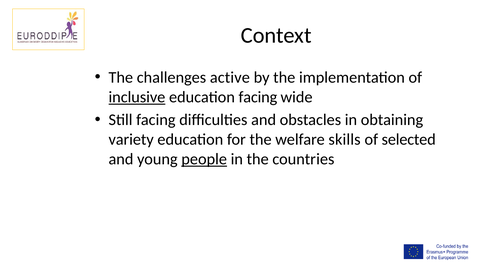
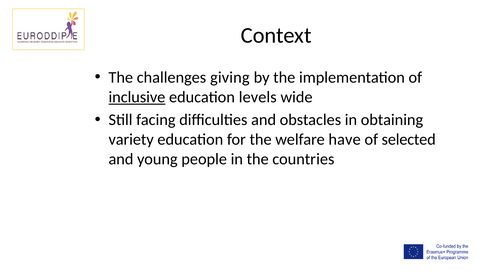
active: active -> giving
education facing: facing -> levels
skills: skills -> have
people underline: present -> none
